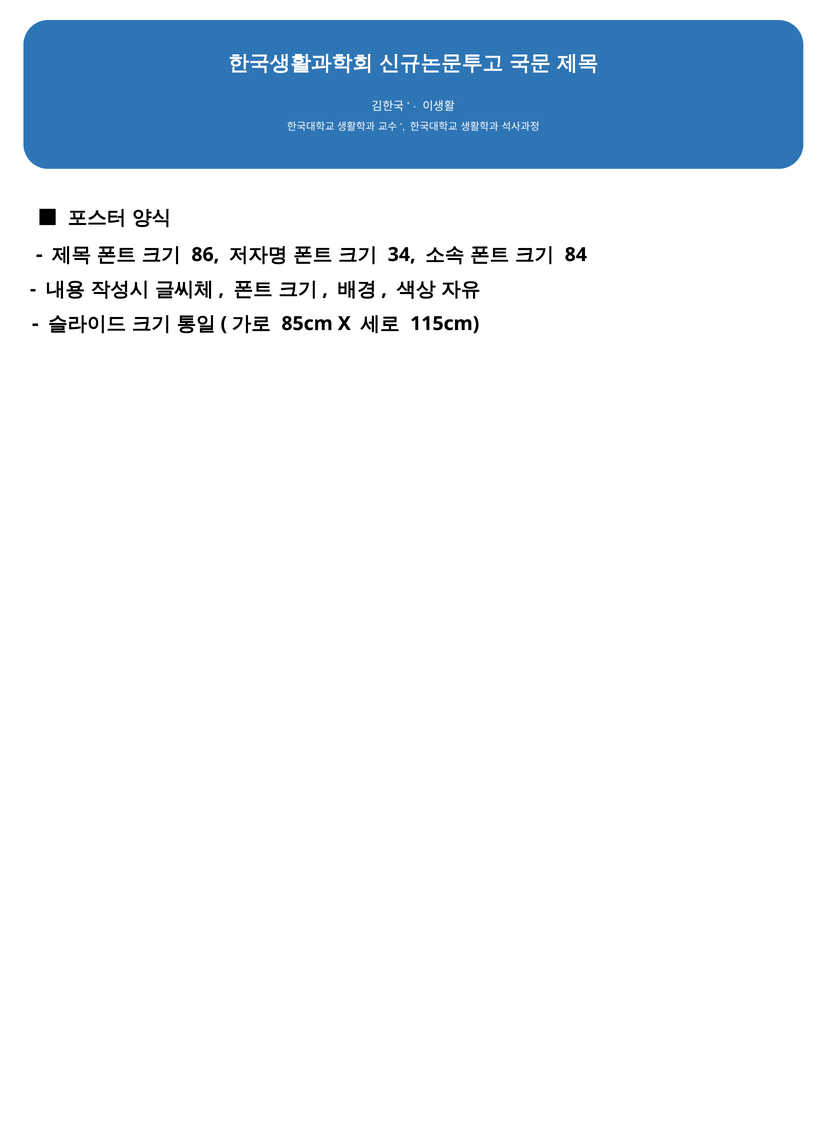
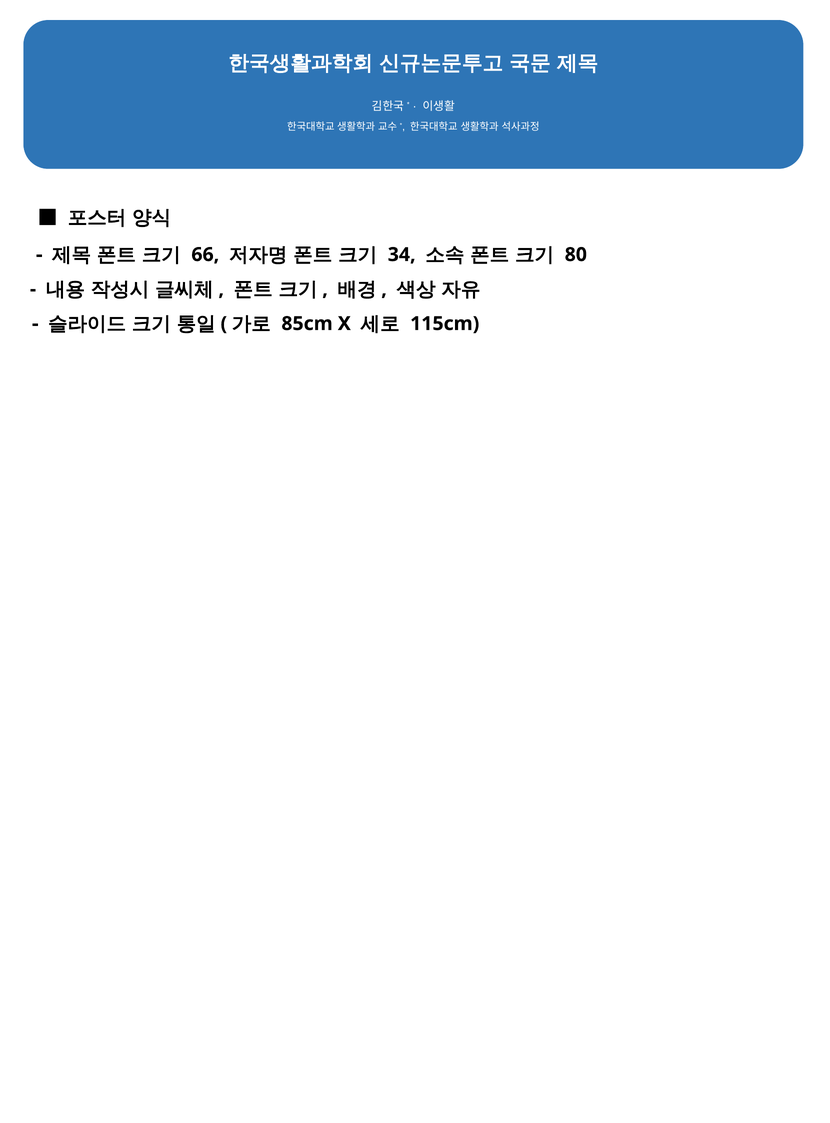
86: 86 -> 66
84: 84 -> 80
